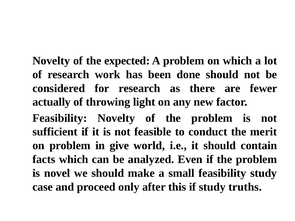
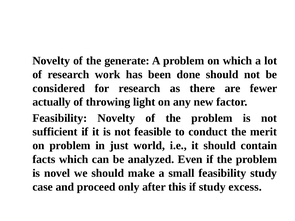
expected: expected -> generate
give: give -> just
truths: truths -> excess
